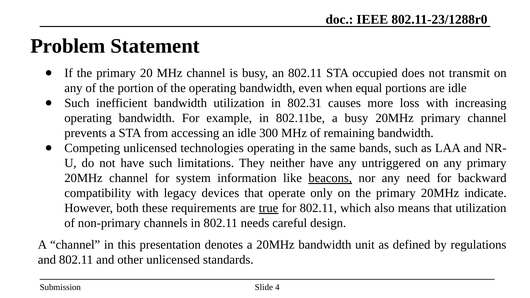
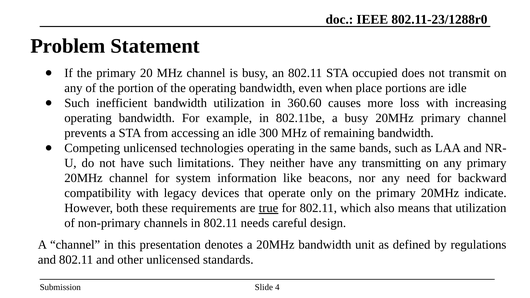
equal: equal -> place
802.31: 802.31 -> 360.60
untriggered: untriggered -> transmitting
beacons underline: present -> none
